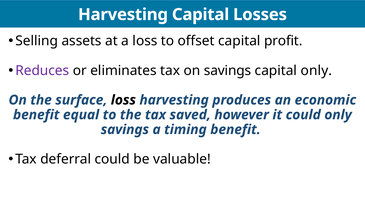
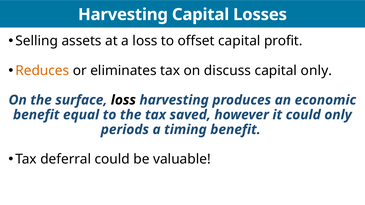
Reduces colour: purple -> orange
on savings: savings -> discuss
savings at (125, 130): savings -> periods
